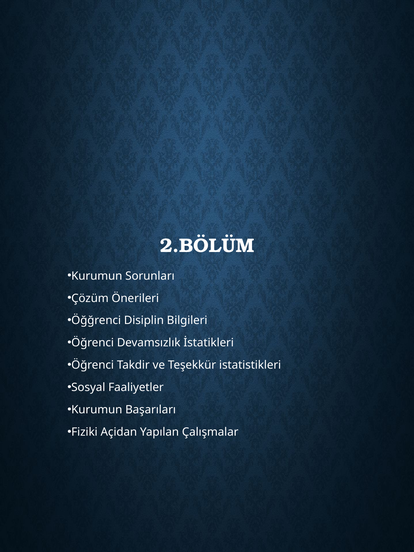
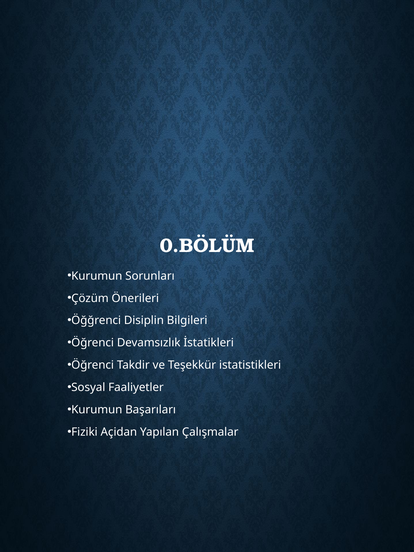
2.BÖLÜM: 2.BÖLÜM -> 0.BÖLÜM
